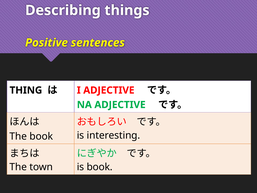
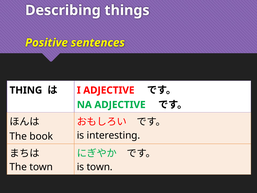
is book: book -> town
